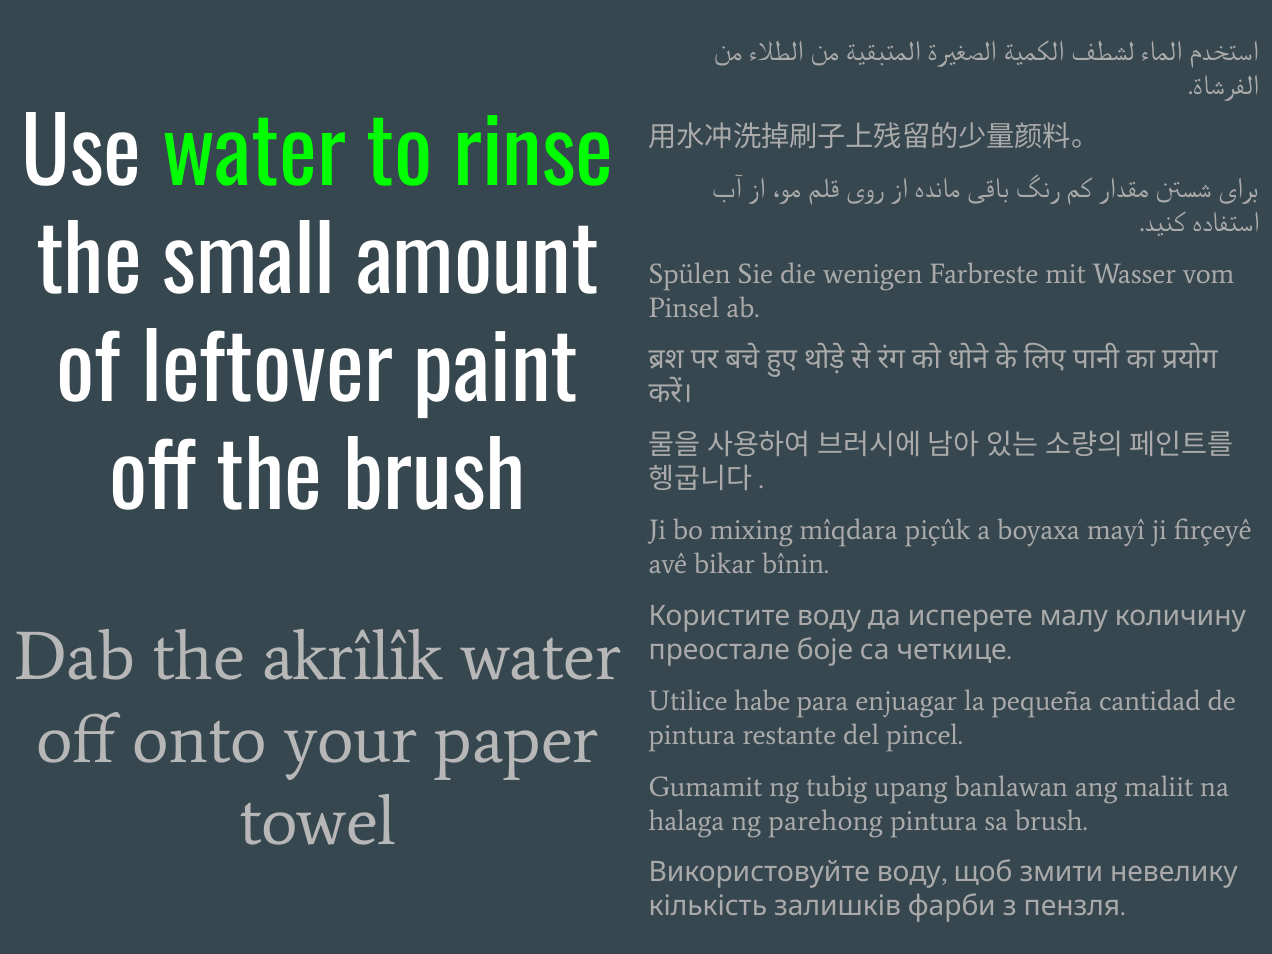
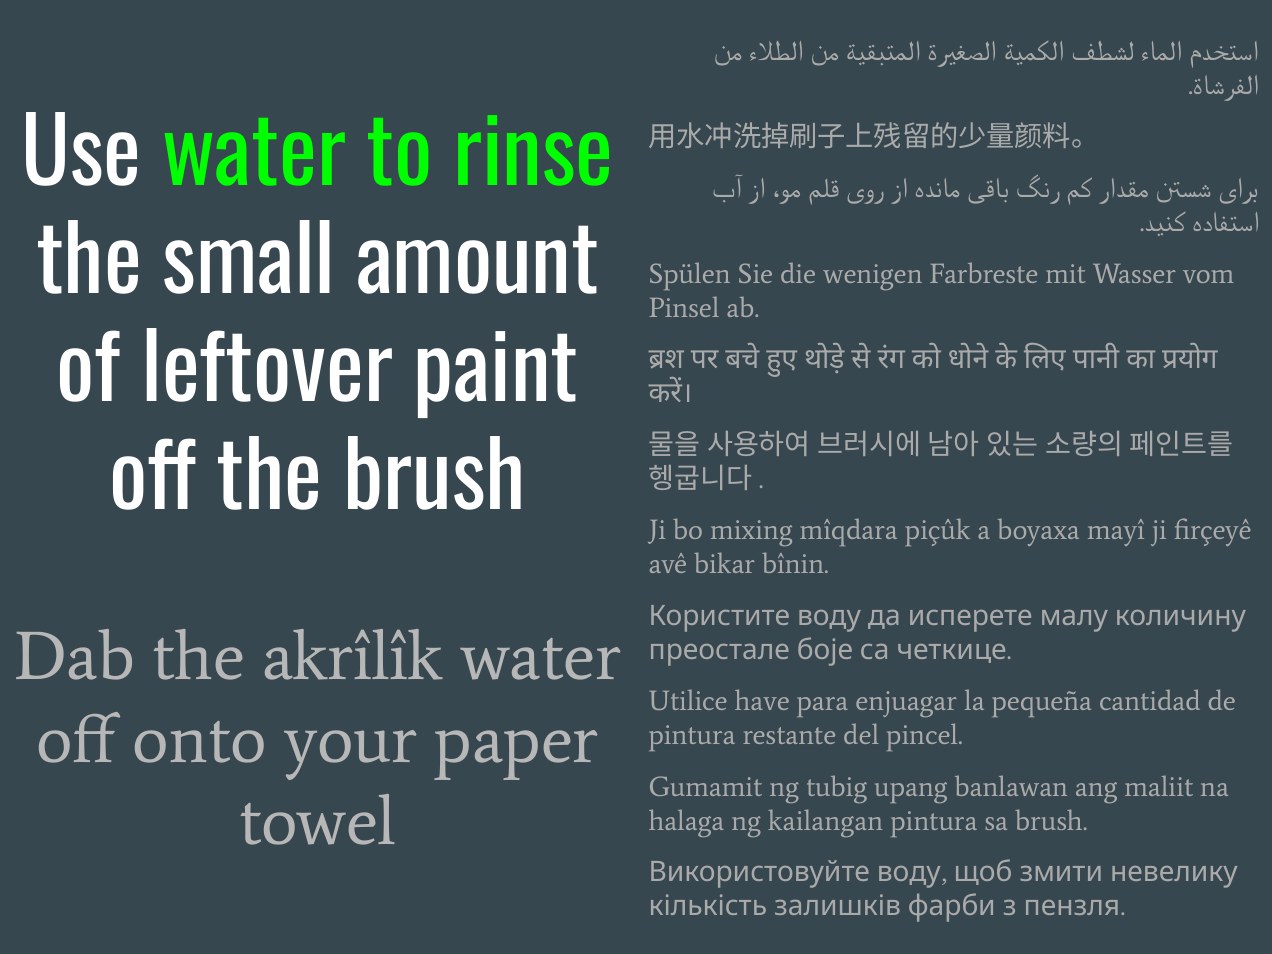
habe: habe -> have
parehong: parehong -> kailangan
